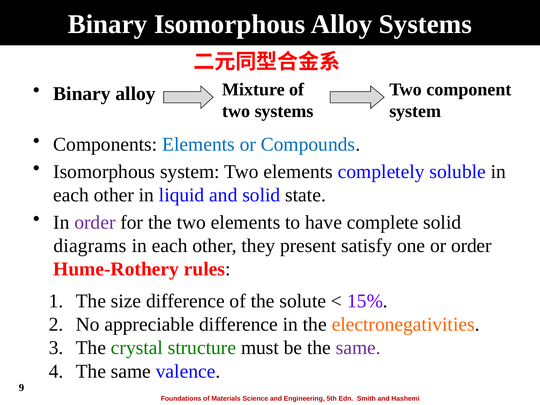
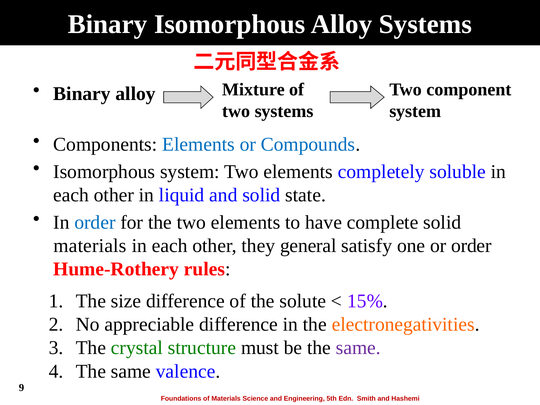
order at (95, 222) colour: purple -> blue
diagrams at (90, 246): diagrams -> materials
present: present -> general
